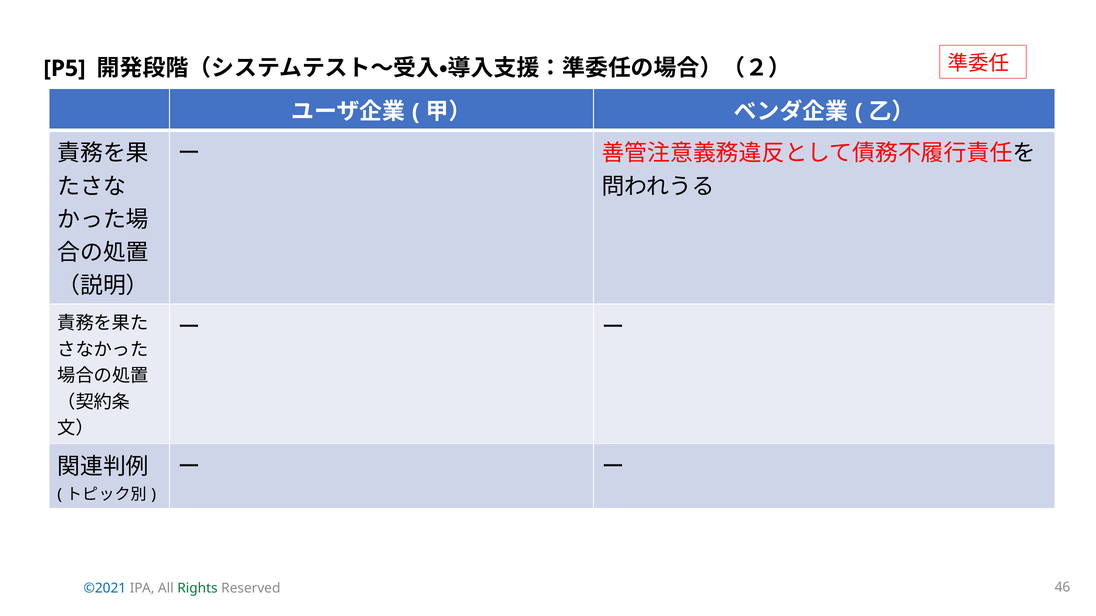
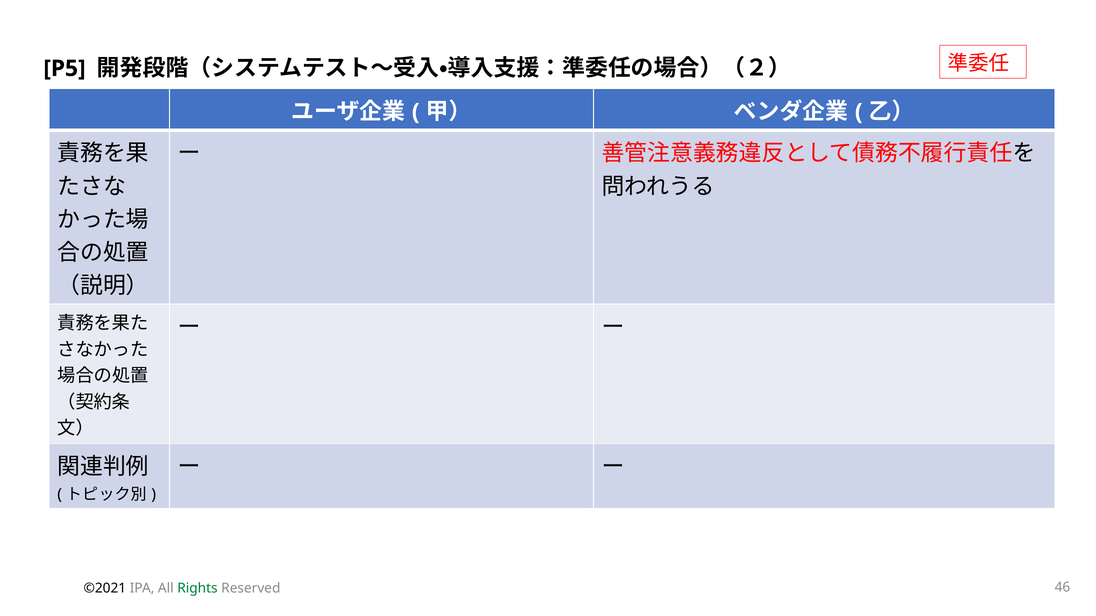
©2021 colour: blue -> black
